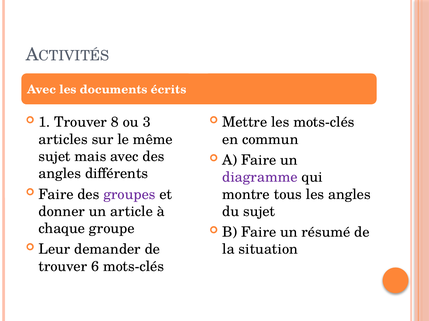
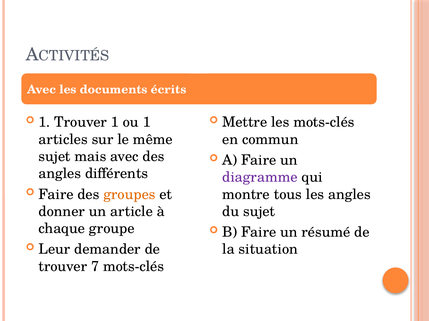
Trouver 8: 8 -> 1
ou 3: 3 -> 1
groupes colour: purple -> orange
6: 6 -> 7
